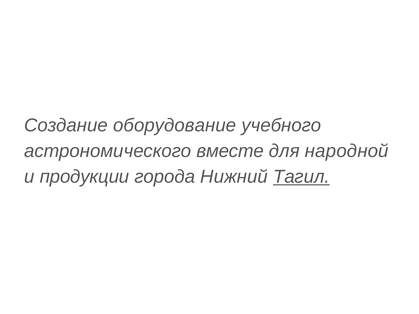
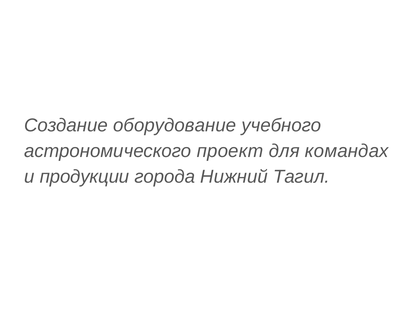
вместе: вместе -> проект
народной: народной -> командах
Тагил underline: present -> none
